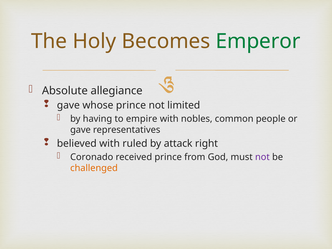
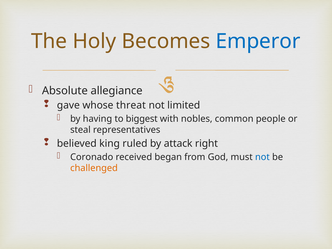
Emperor colour: green -> blue
whose prince: prince -> threat
empire: empire -> biggest
gave at (80, 130): gave -> steal
believed with: with -> king
received prince: prince -> began
not at (262, 157) colour: purple -> blue
